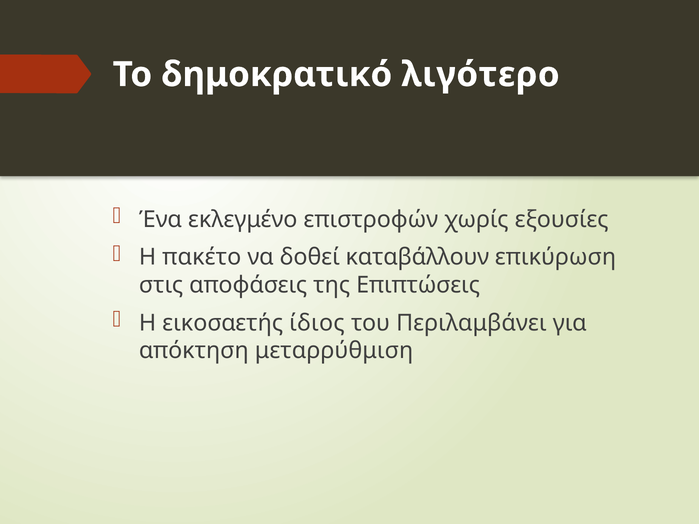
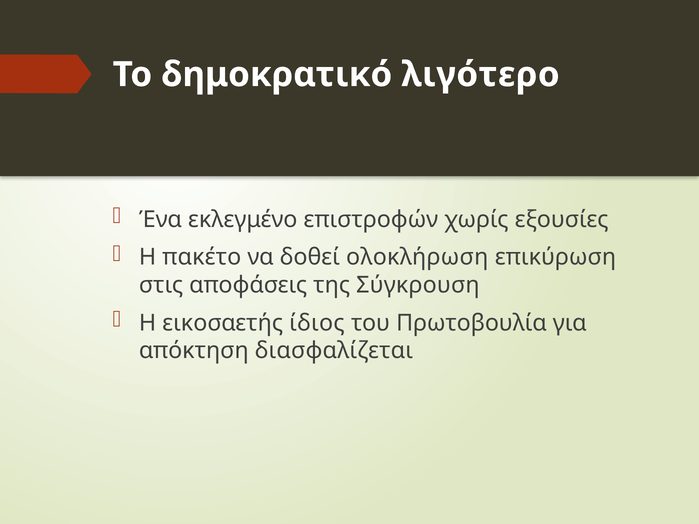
καταβάλλουν: καταβάλλουν -> ολοκλήρωση
Επιπτώσεις: Επιπτώσεις -> Σύγκρουση
Περιλαμβάνει: Περιλαμβάνει -> Πρωτοβουλία
μεταρρύθμιση: μεταρρύθμιση -> διασφαλίζεται
